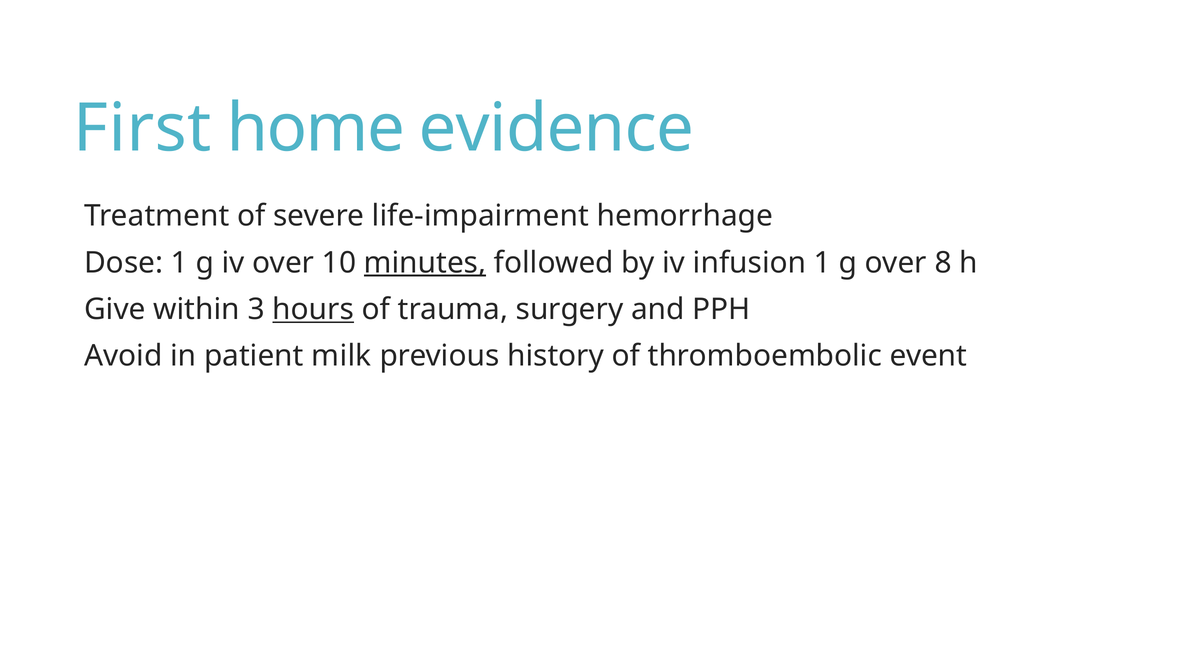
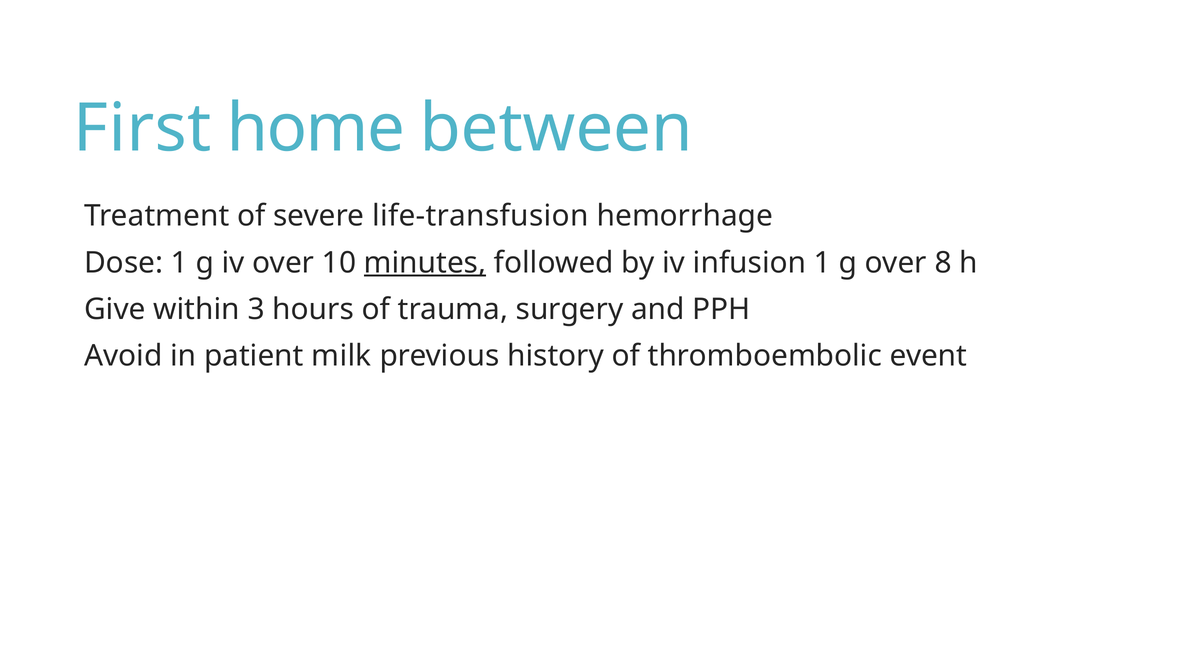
evidence: evidence -> between
life-impairment: life-impairment -> life-transfusion
hours underline: present -> none
